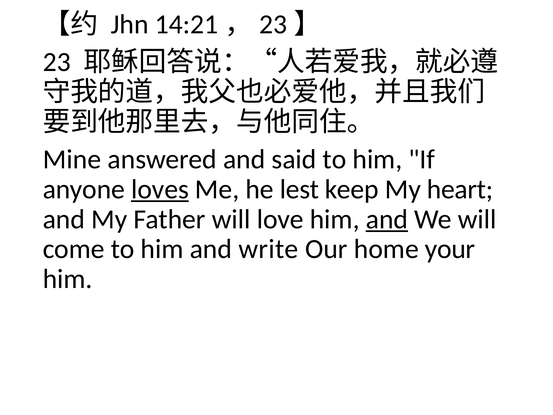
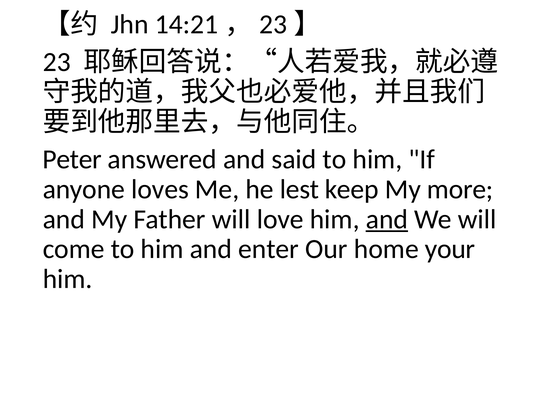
Mine: Mine -> Peter
loves underline: present -> none
heart: heart -> more
write: write -> enter
